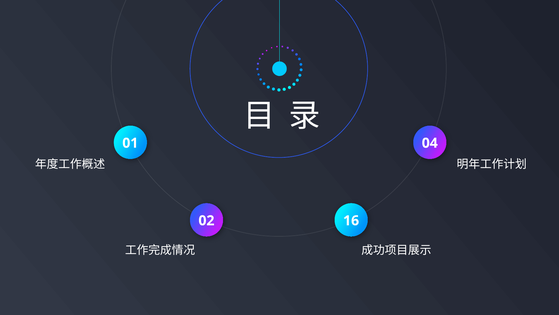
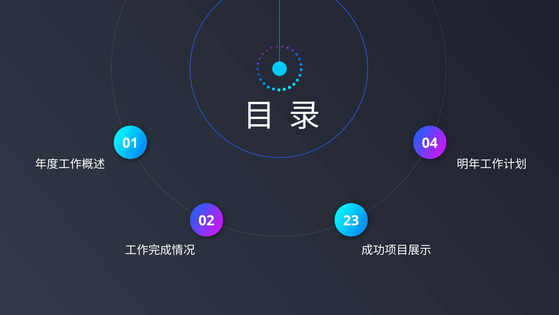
16: 16 -> 23
